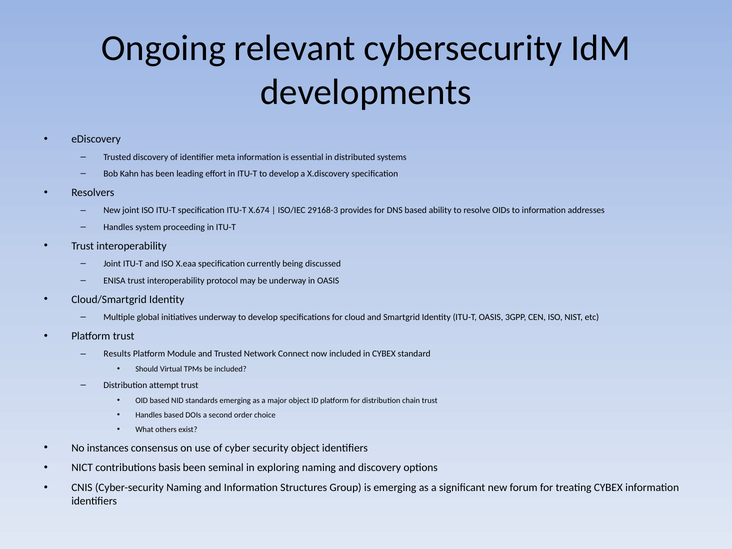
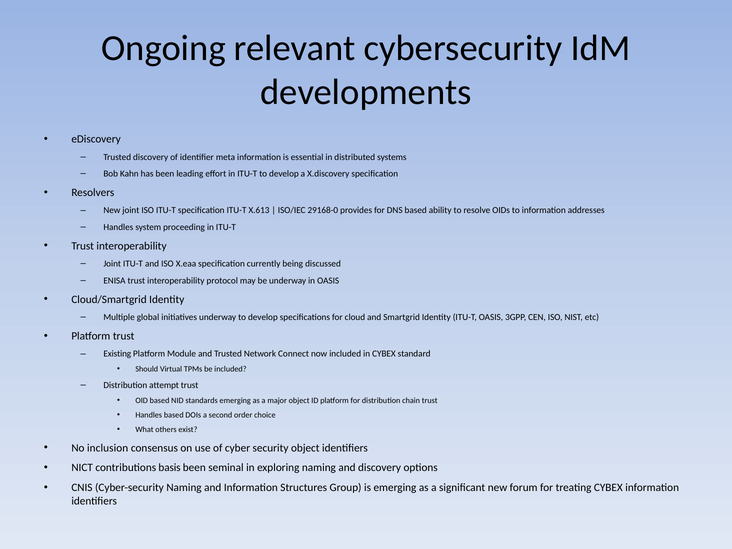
X.674: X.674 -> X.613
29168-3: 29168-3 -> 29168-0
Results: Results -> Existing
instances: instances -> inclusion
